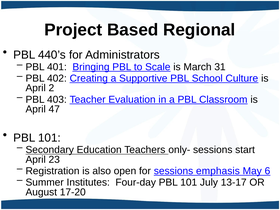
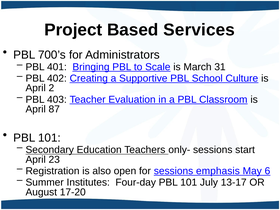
Regional: Regional -> Services
440’s: 440’s -> 700’s
47: 47 -> 87
